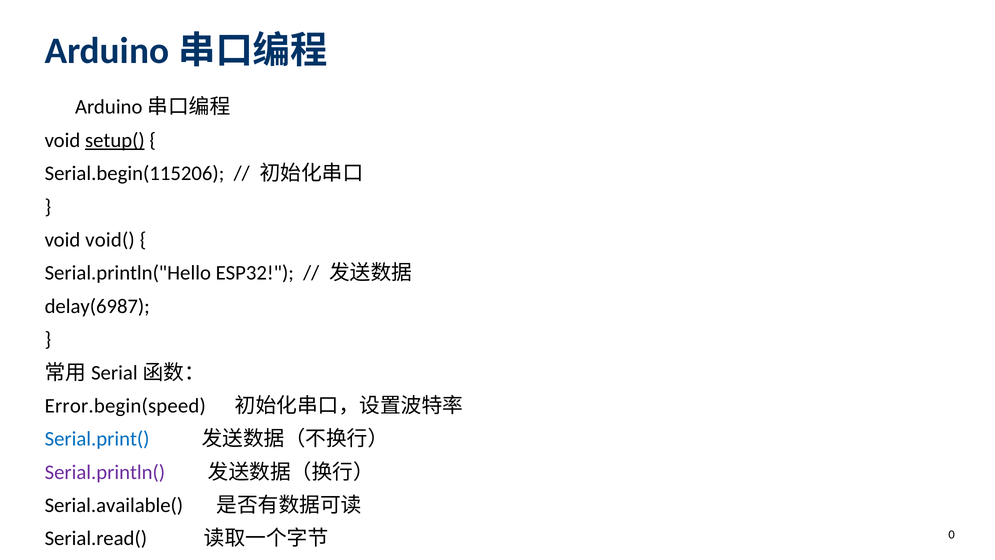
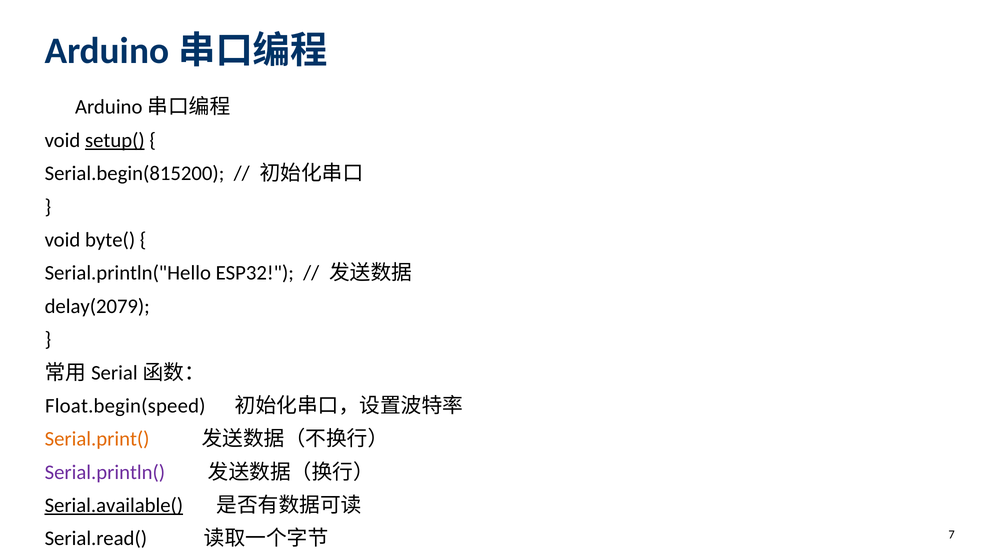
Serial.begin(115206: Serial.begin(115206 -> Serial.begin(815200
void(: void( -> byte(
delay(6987: delay(6987 -> delay(2079
Error.begin(speed: Error.begin(speed -> Float.begin(speed
Serial.print( colour: blue -> orange
Serial.available( underline: none -> present
0: 0 -> 7
